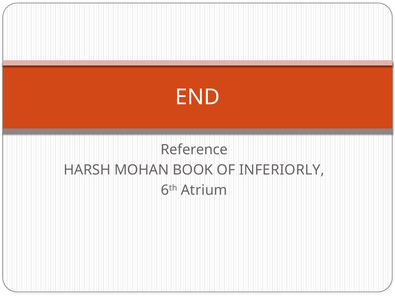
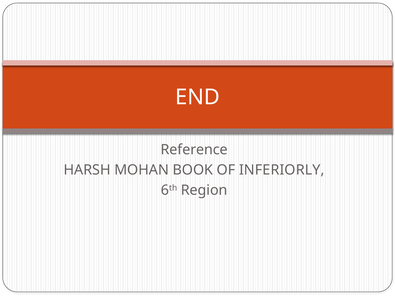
Atrium: Atrium -> Region
